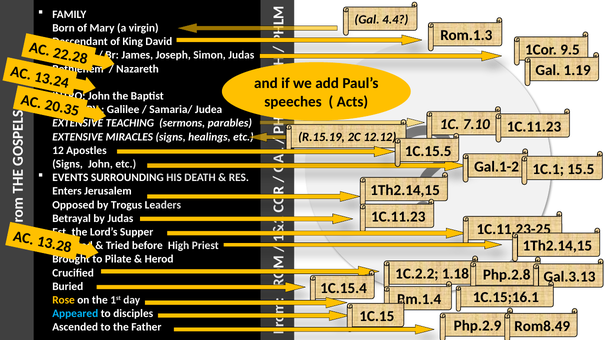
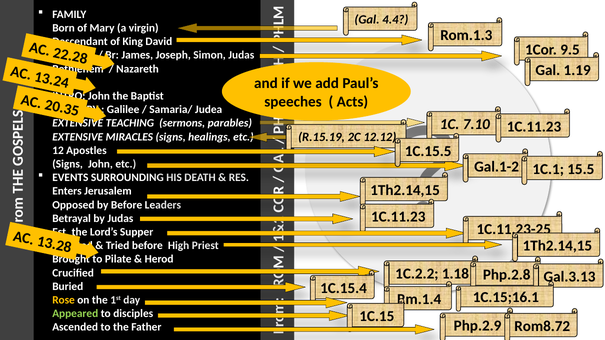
by Trogus: Trogus -> Before
Appeared colour: light blue -> light green
Rom8.49: Rom8.49 -> Rom8.72
